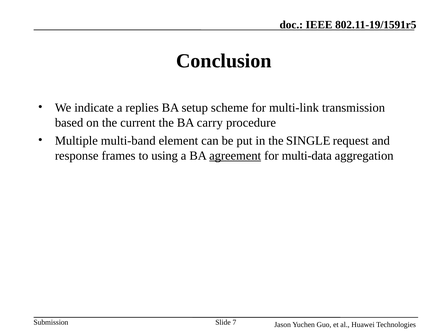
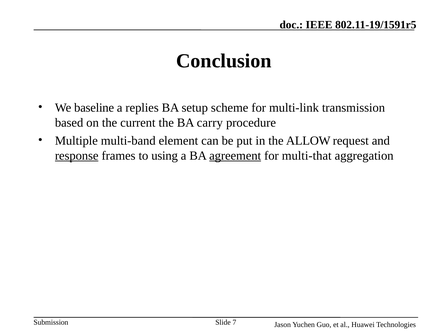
indicate: indicate -> baseline
SINGLE: SINGLE -> ALLOW
response underline: none -> present
multi-data: multi-data -> multi-that
